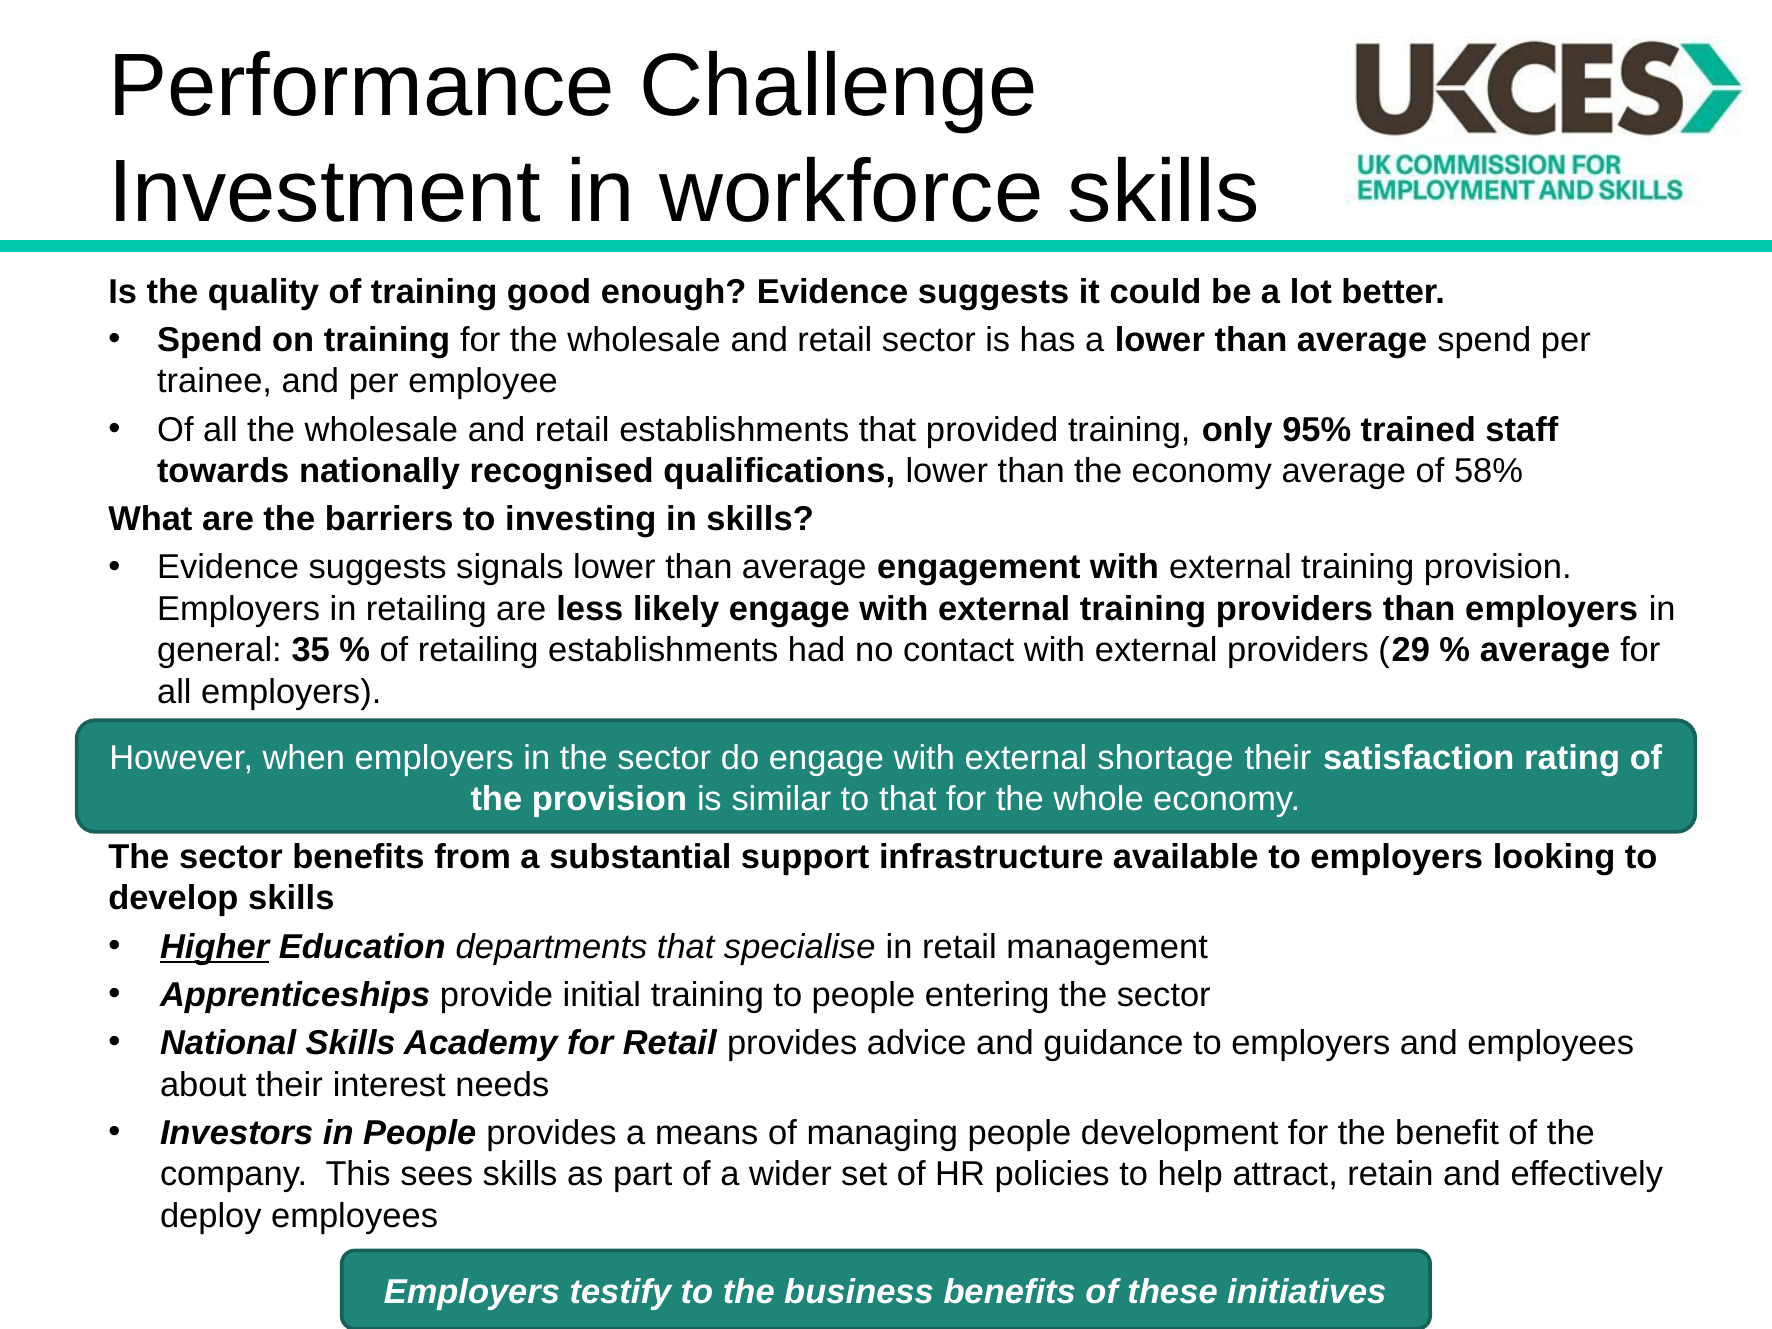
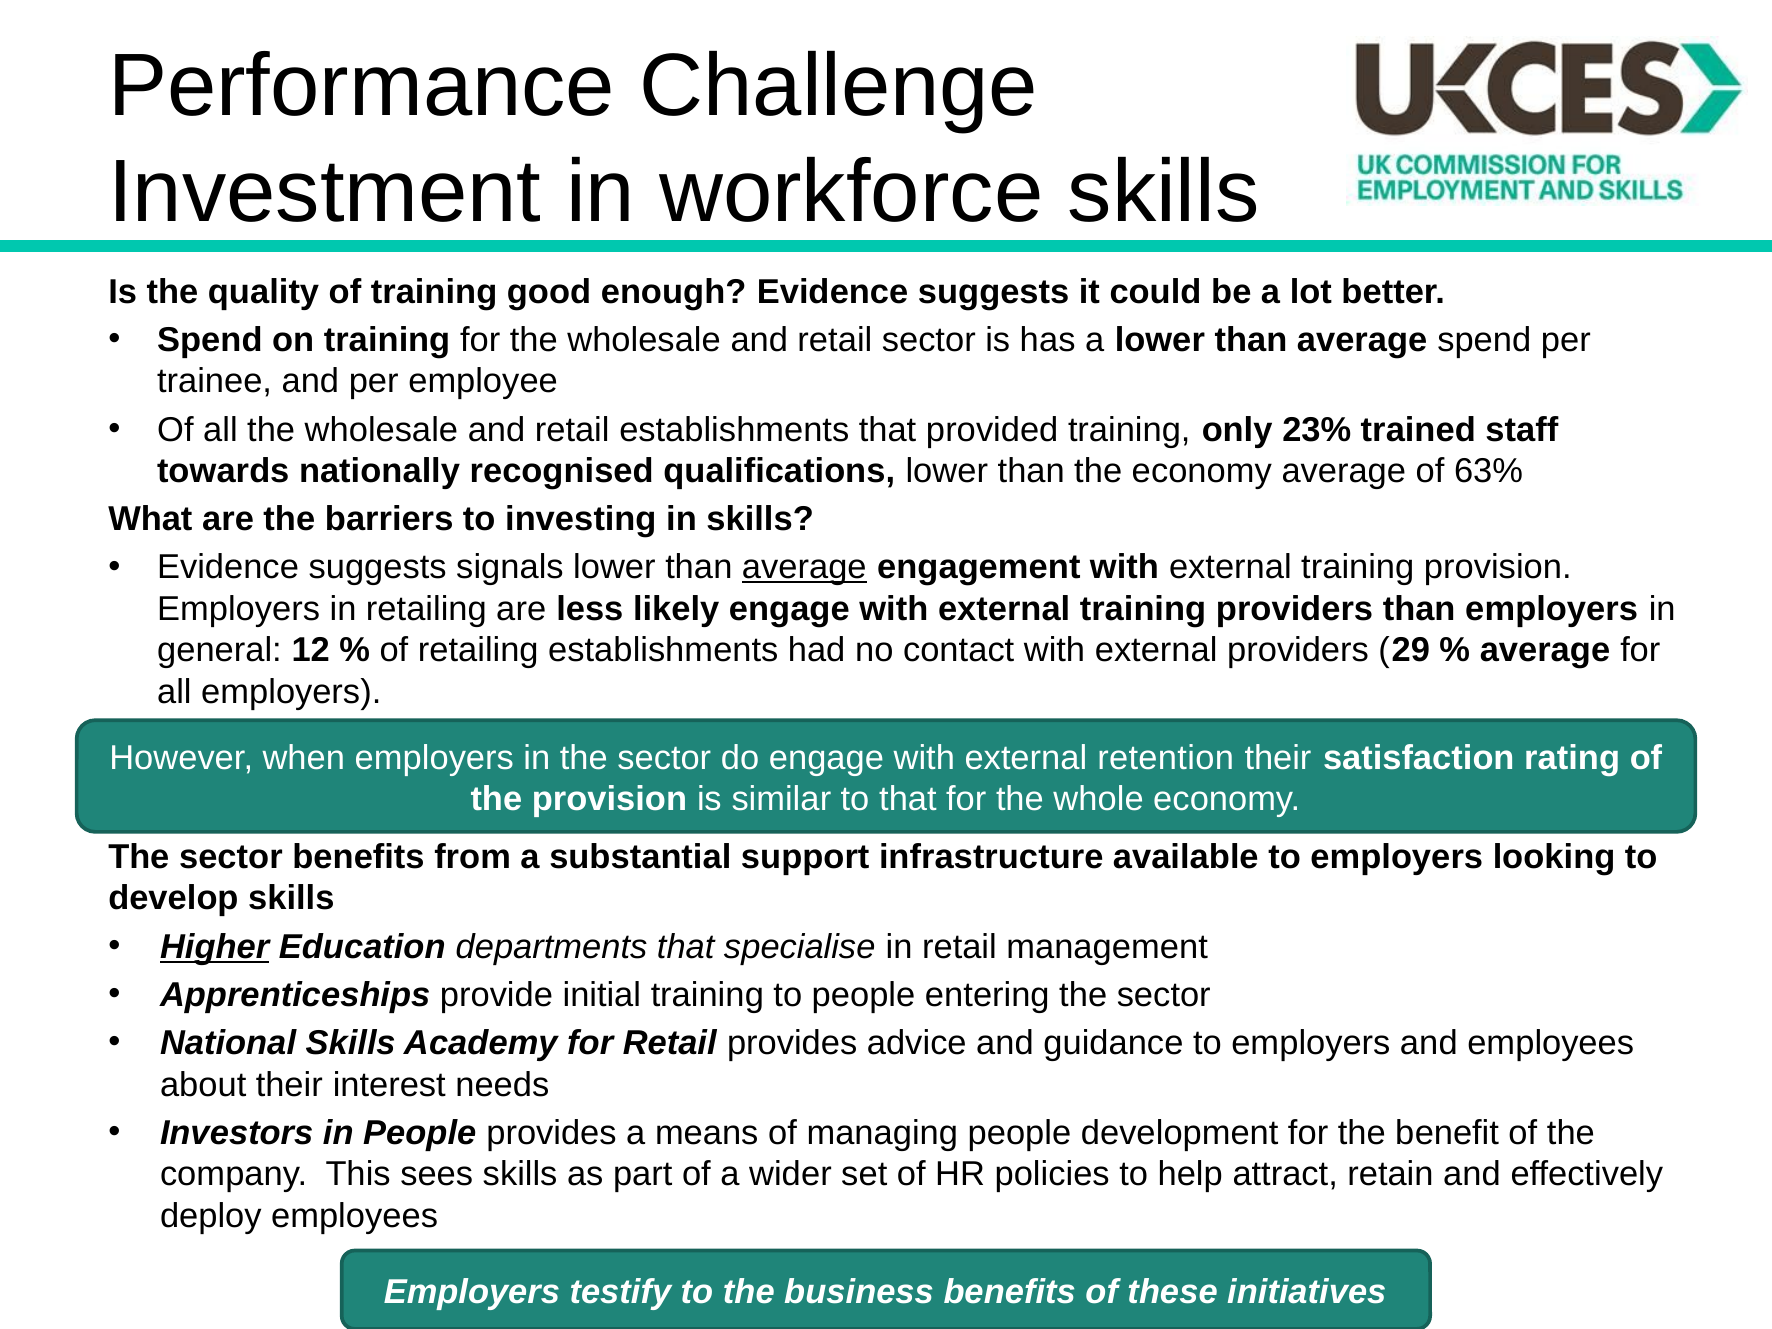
95%: 95% -> 23%
58%: 58% -> 63%
average at (804, 568) underline: none -> present
35: 35 -> 12
shortage: shortage -> retention
